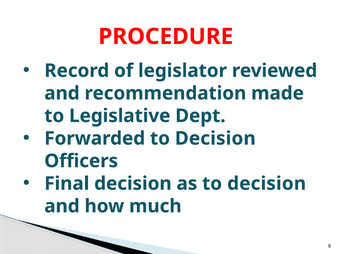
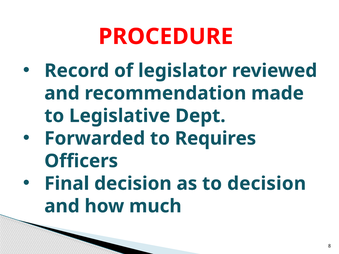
Forwarded to Decision: Decision -> Requires
